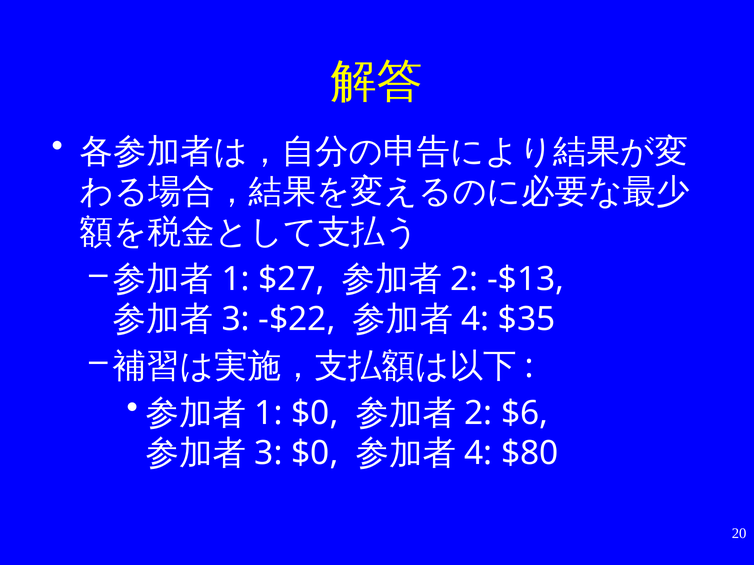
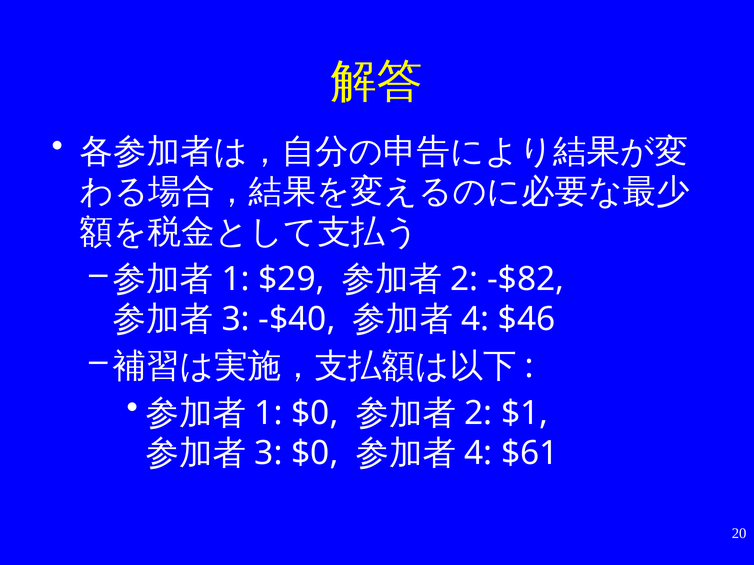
$27: $27 -> $29
-$13: -$13 -> -$82
-$22: -$22 -> -$40
$35: $35 -> $46
$6: $6 -> $1
$80: $80 -> $61
